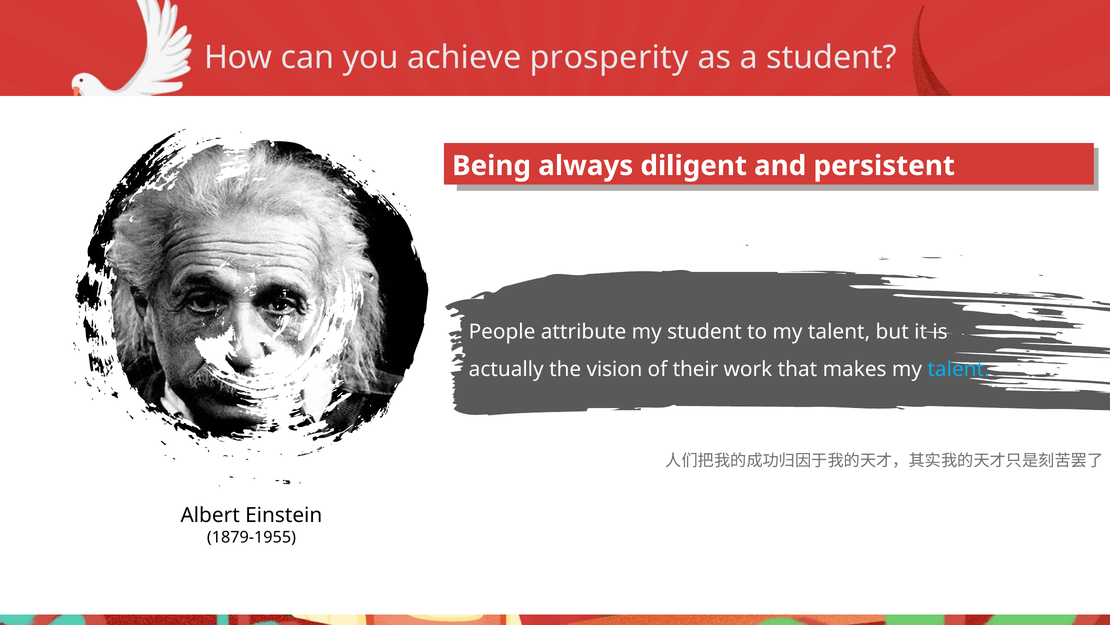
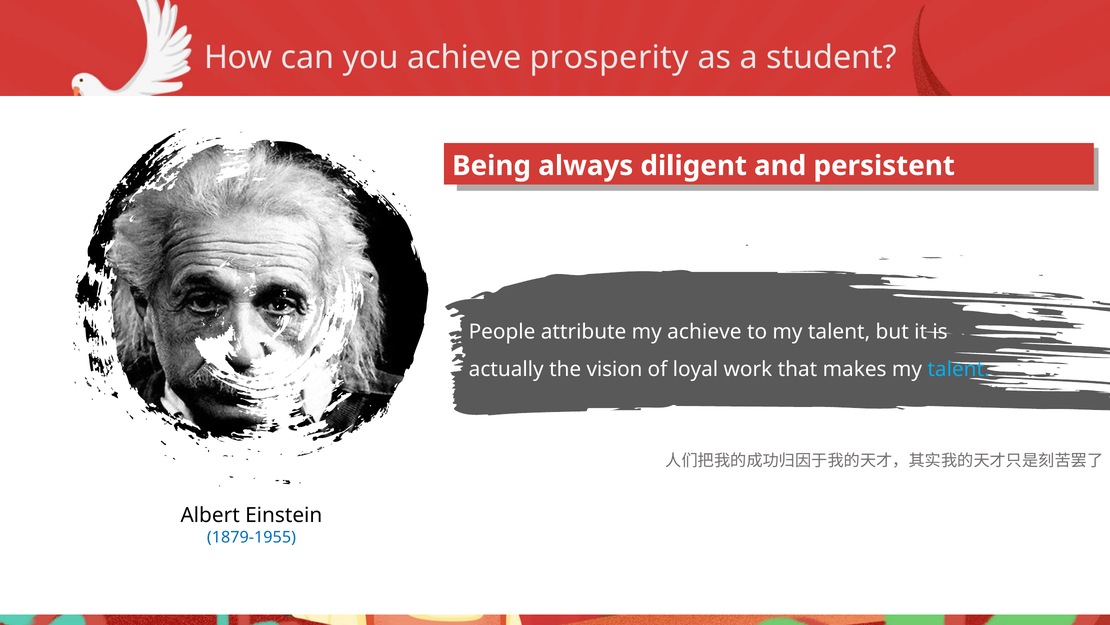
my student: student -> achieve
their: their -> loyal
1879-1955 colour: black -> blue
